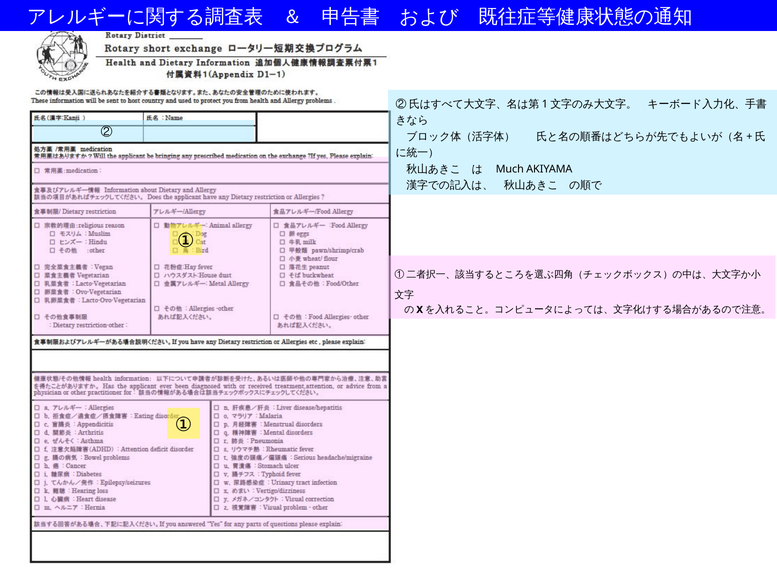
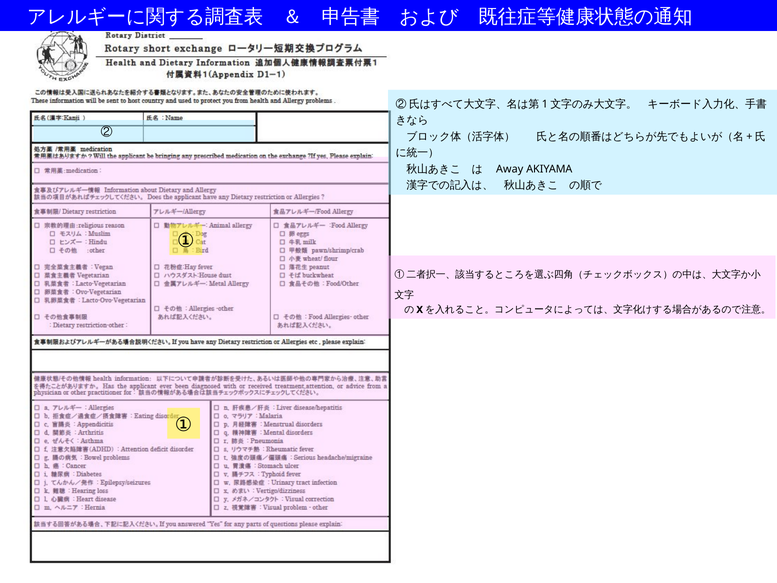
Much: Much -> Away
